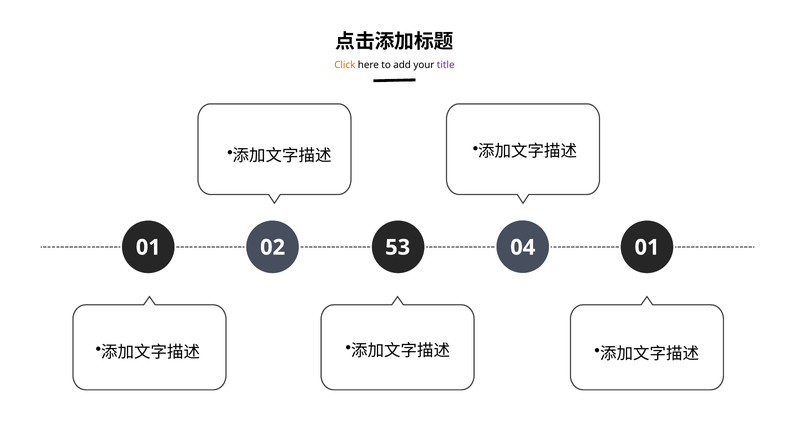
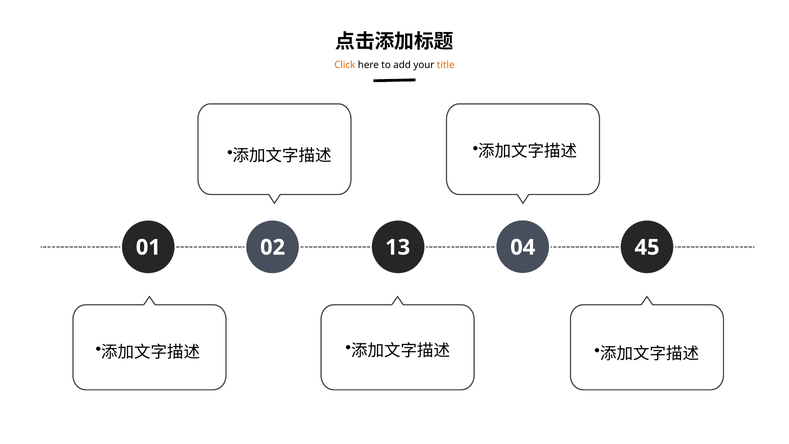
title colour: purple -> orange
53: 53 -> 13
04 01: 01 -> 45
